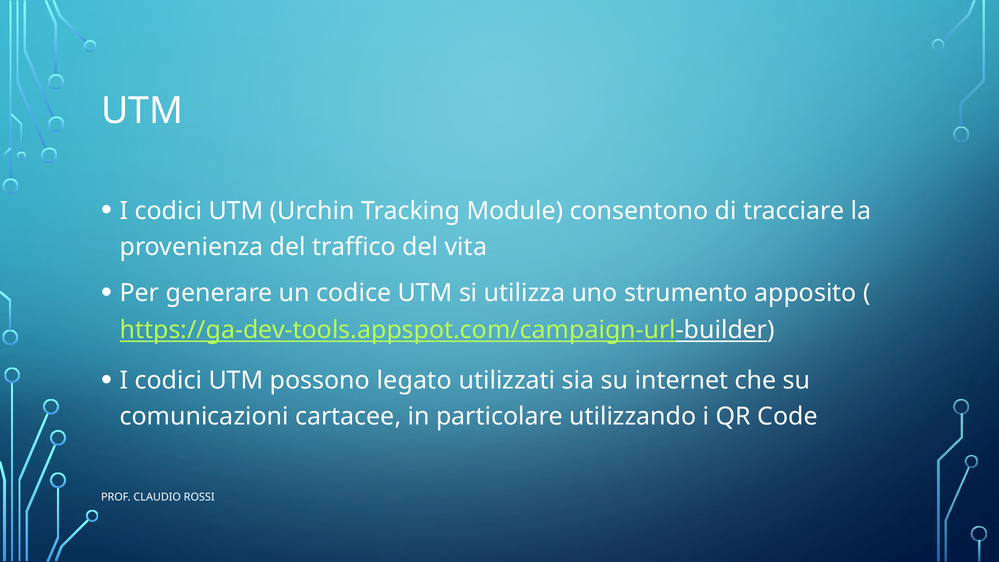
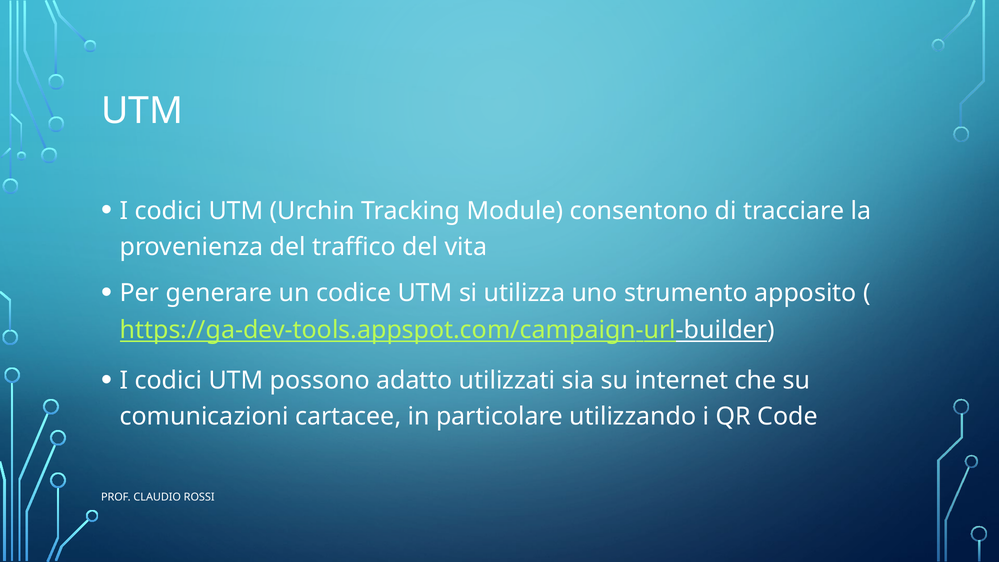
legato: legato -> adatto
